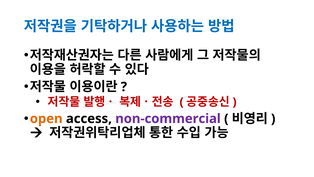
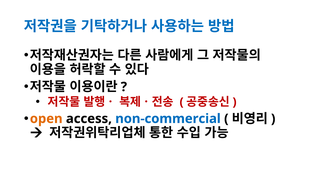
non-commercial colour: purple -> blue
